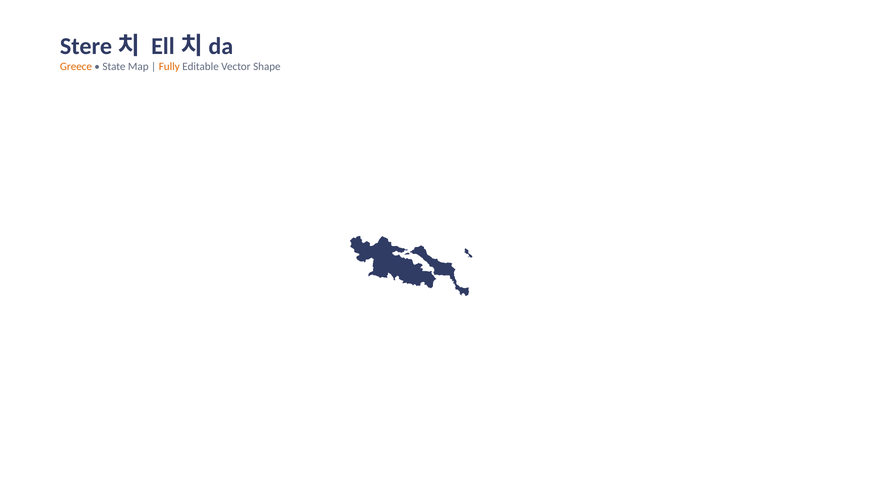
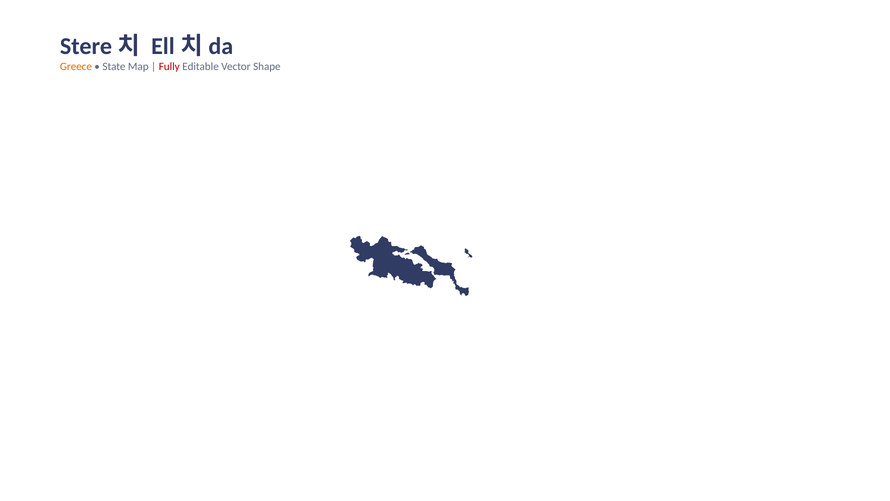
Fully colour: orange -> red
